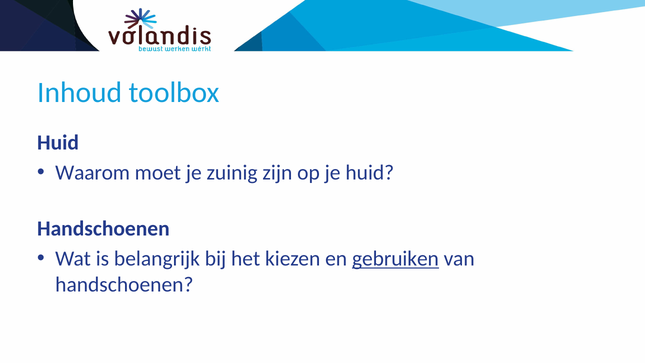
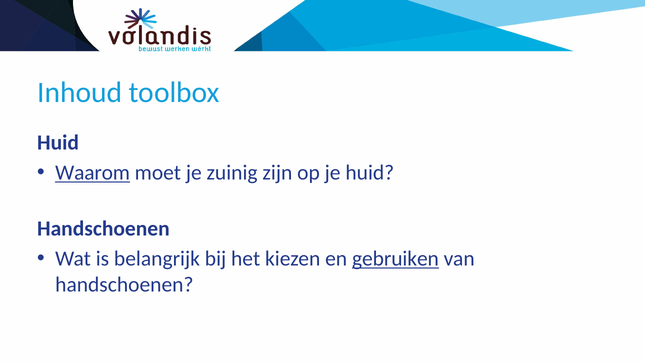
Waarom underline: none -> present
